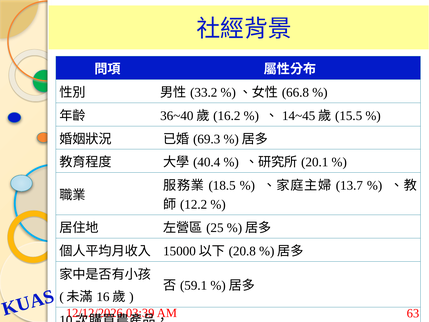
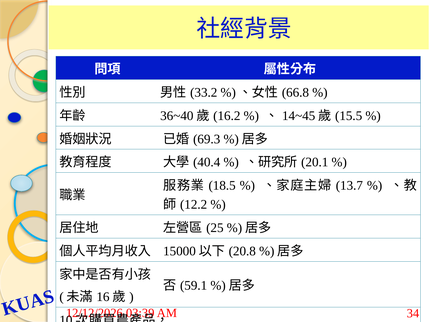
63: 63 -> 34
